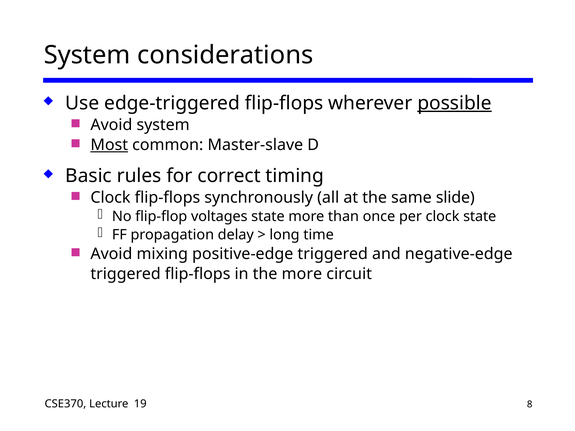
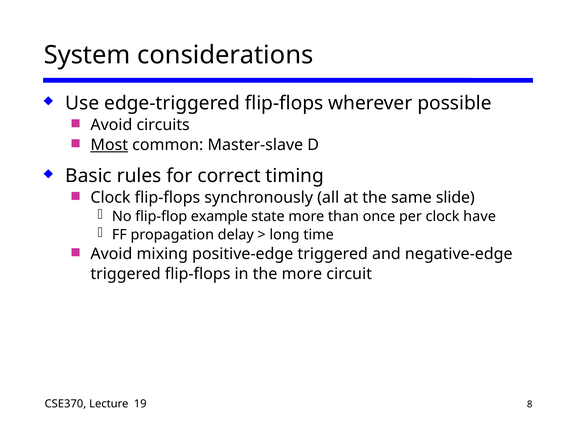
possible underline: present -> none
Avoid system: system -> circuits
voltages: voltages -> example
clock state: state -> have
